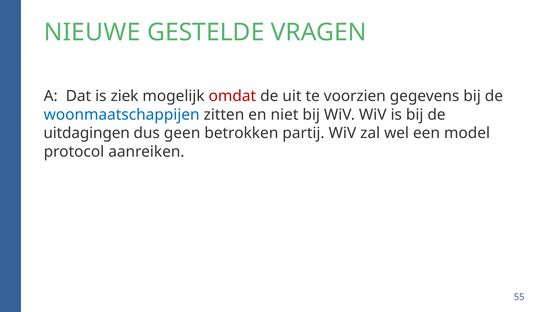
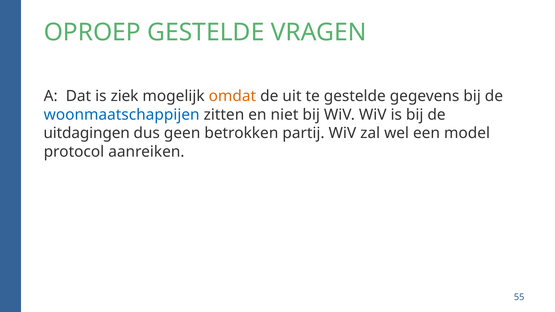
NIEUWE: NIEUWE -> OPROEP
omdat colour: red -> orange
te voorzien: voorzien -> gestelde
